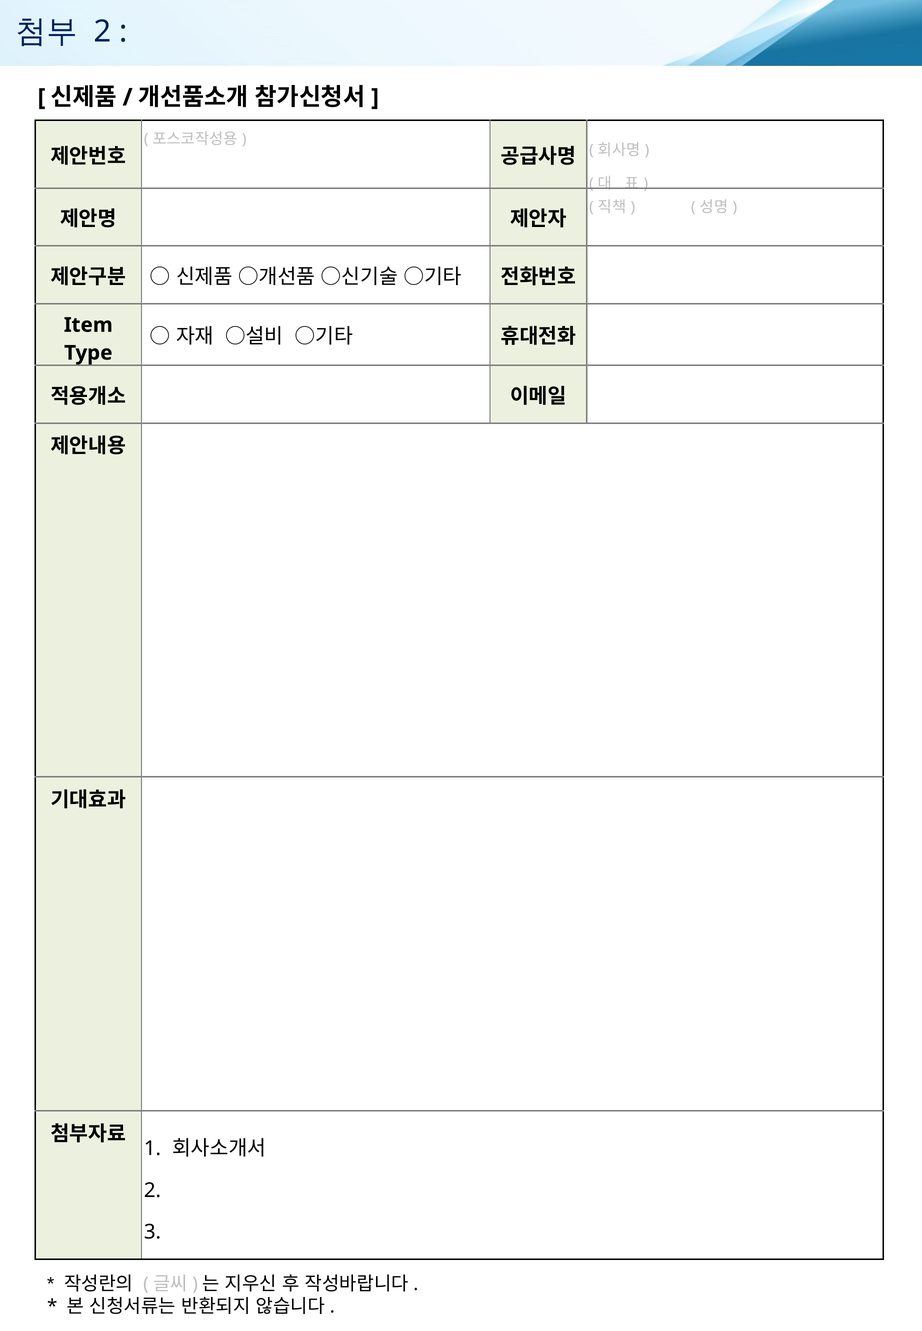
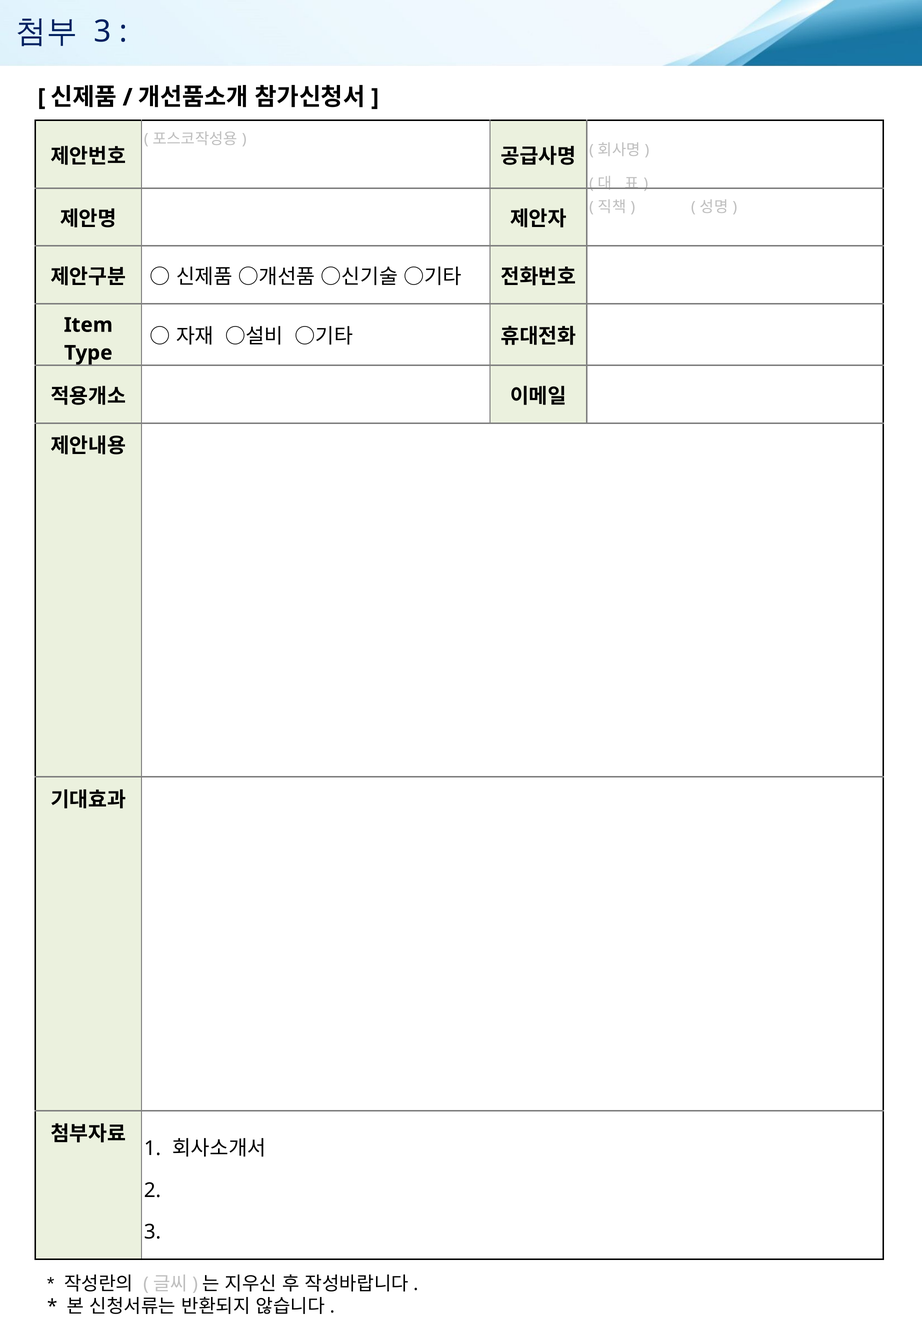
2 at (103, 32): 2 -> 3
